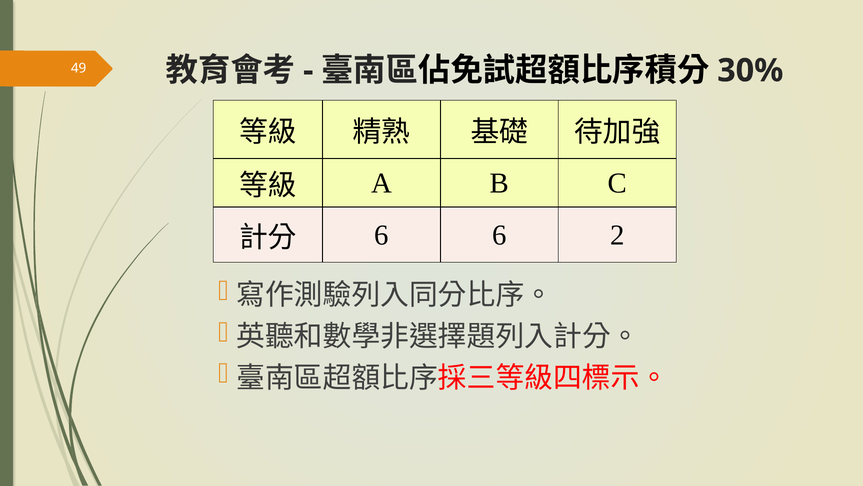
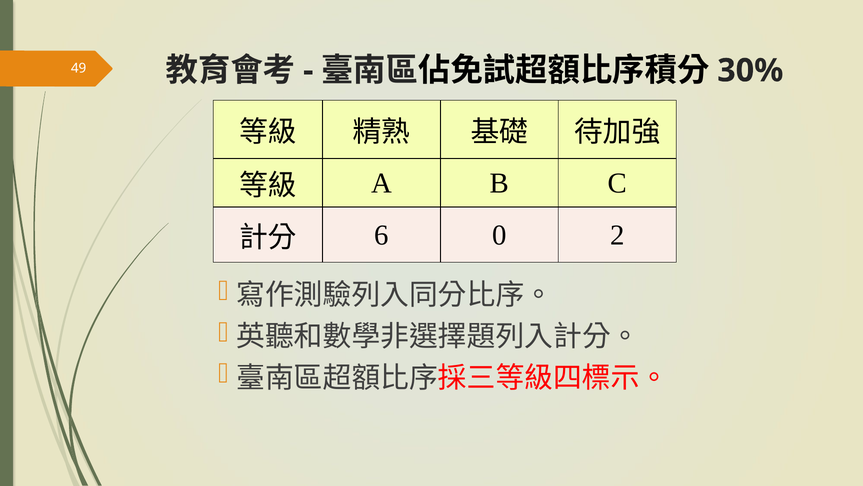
6 6: 6 -> 0
